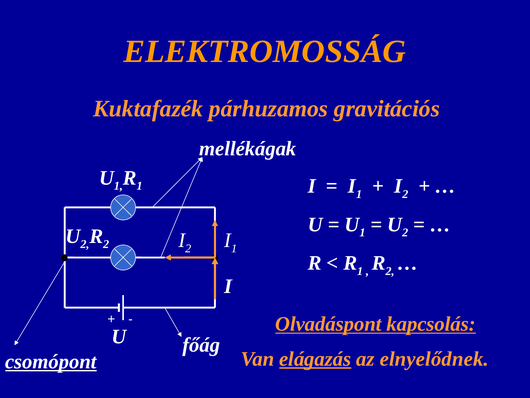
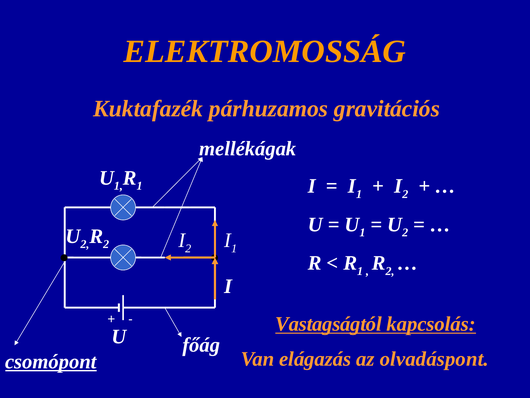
Olvadáspont: Olvadáspont -> Vastagságtól
elágazás underline: present -> none
elnyelődnek: elnyelődnek -> olvadáspont
